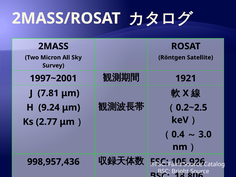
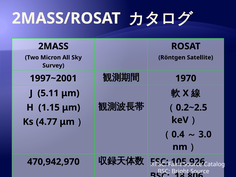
1921: 1921 -> 1970
7.81: 7.81 -> 5.11
9.24: 9.24 -> 1.15
2.77: 2.77 -> 4.77
998,957,436: 998,957,436 -> 470,942,970
